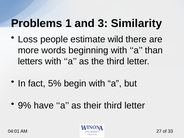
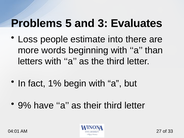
1: 1 -> 5
Similarity: Similarity -> Evaluates
wild: wild -> into
5%: 5% -> 1%
